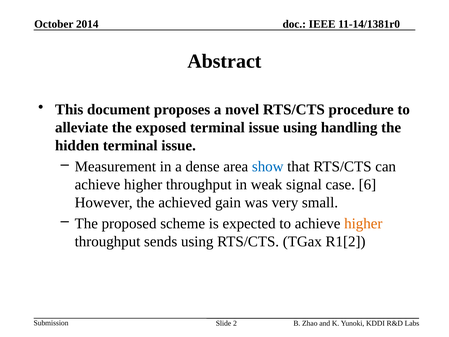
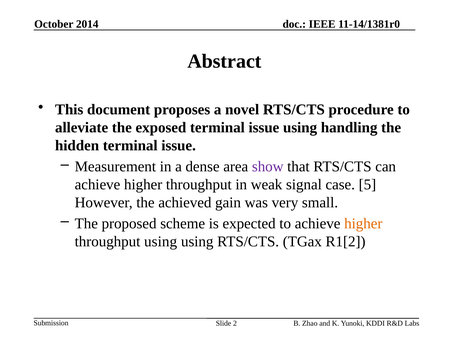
show colour: blue -> purple
6: 6 -> 5
throughput sends: sends -> using
